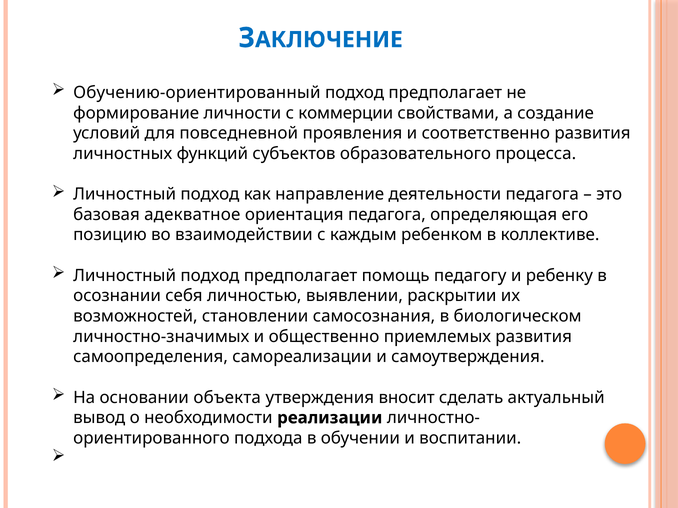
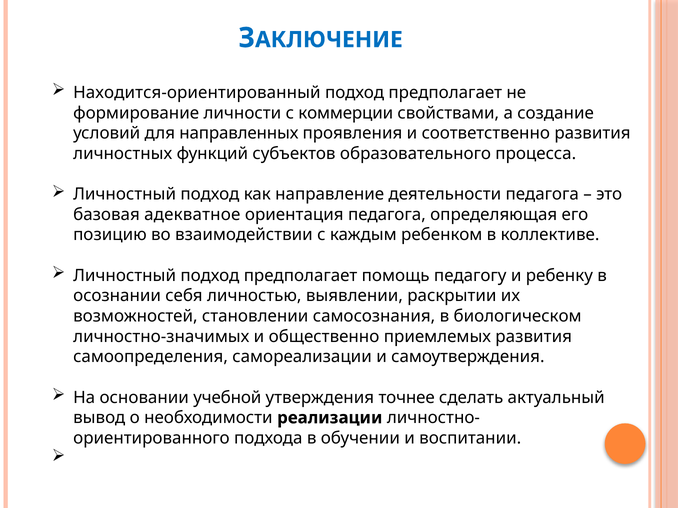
Обучению-ориентированный: Обучению-ориентированный -> Находится-ориентированный
повседневной: повседневной -> направленных
объекта: объекта -> учебной
вносит: вносит -> точнее
